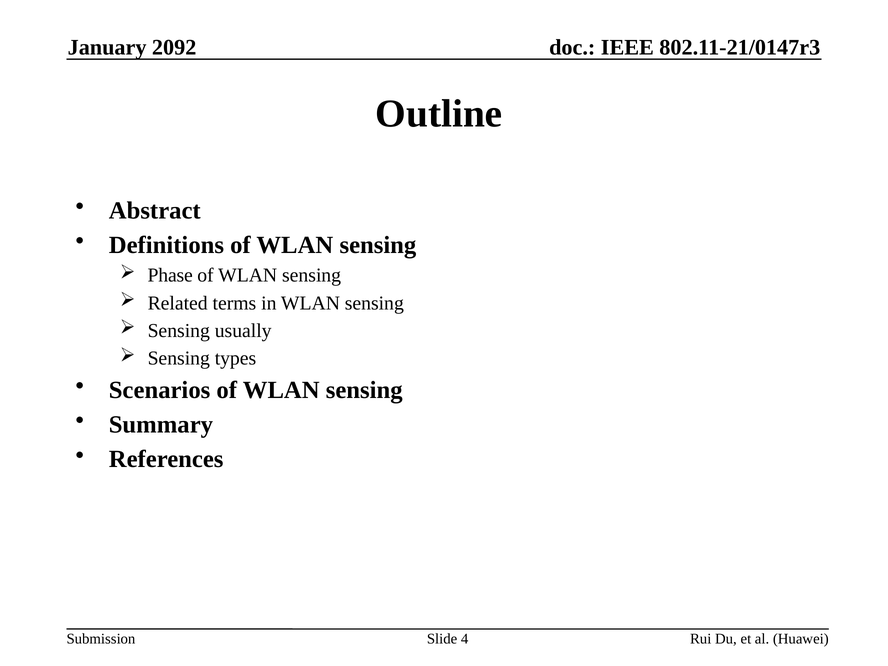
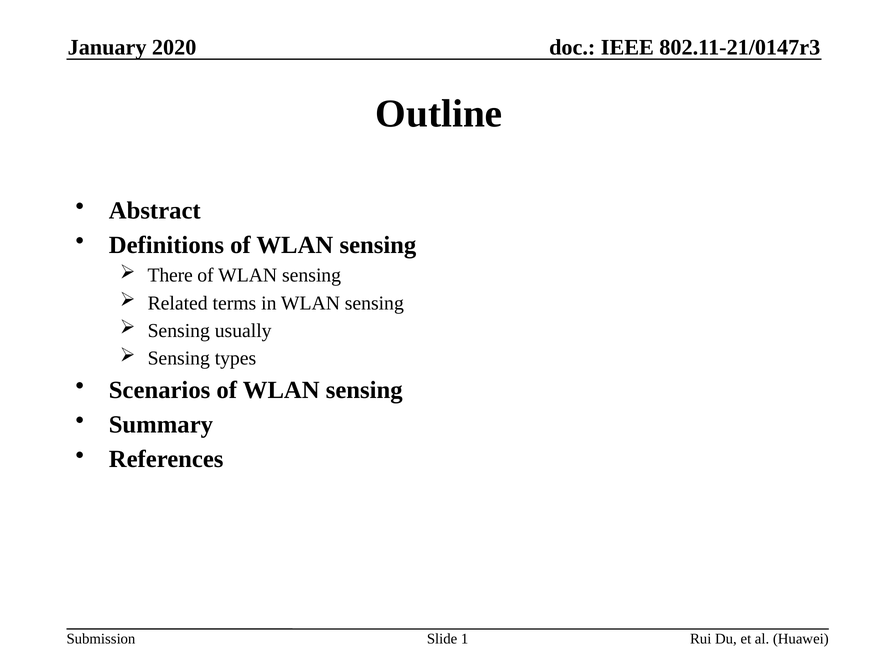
2092: 2092 -> 2020
Phase: Phase -> There
4: 4 -> 1
